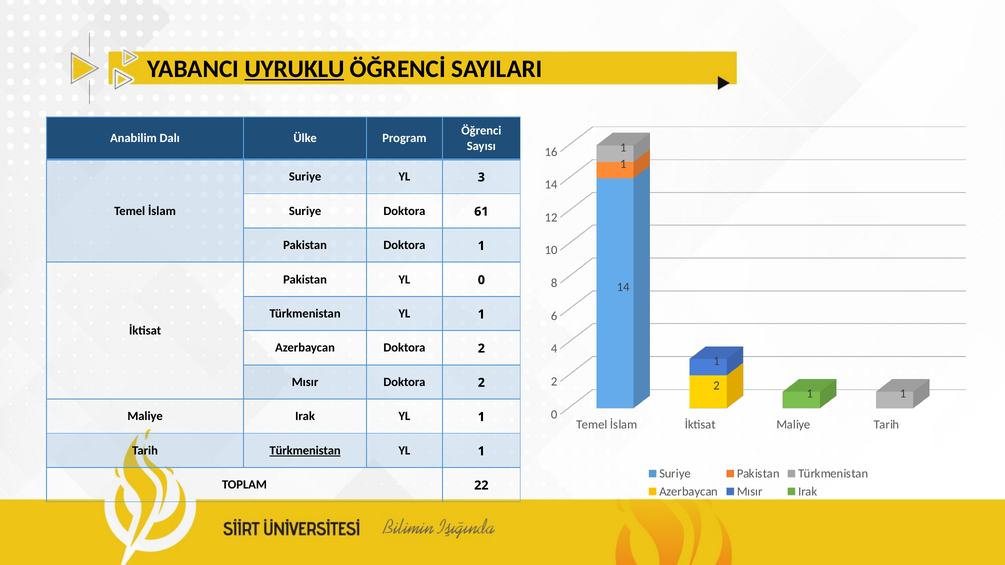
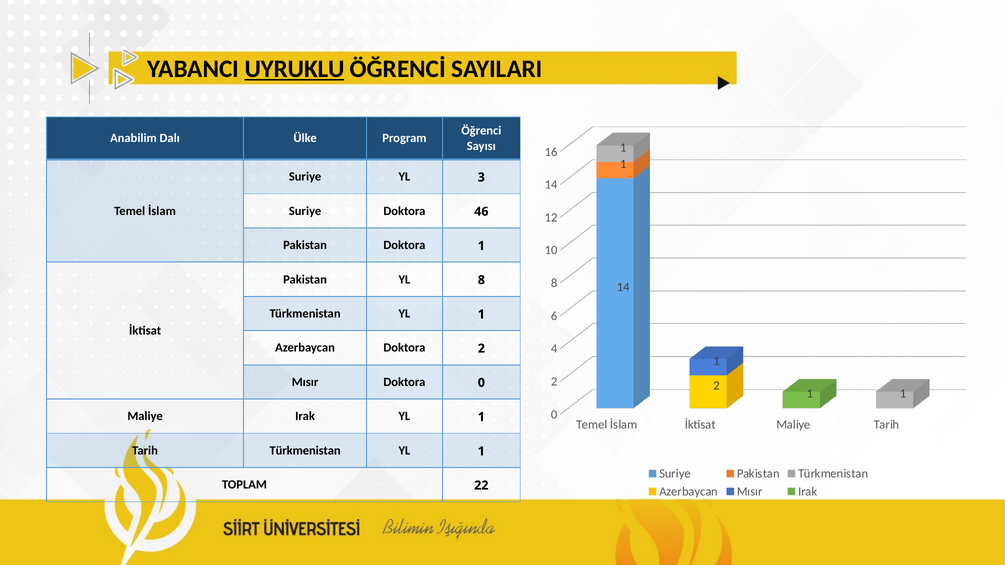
61: 61 -> 46
YL 0: 0 -> 8
Mısır Doktora 2: 2 -> 0
Türkmenistan at (305, 451) underline: present -> none
